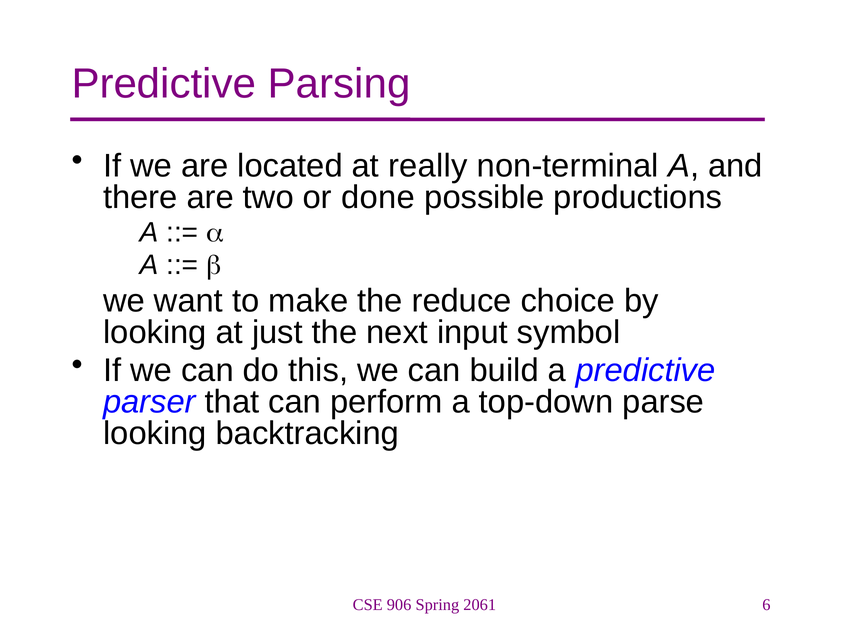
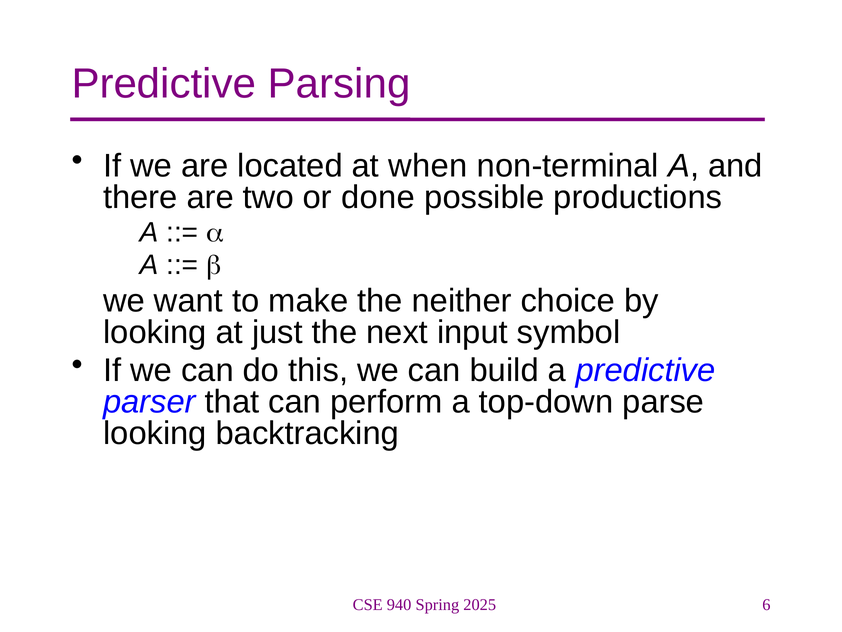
really: really -> when
reduce: reduce -> neither
906: 906 -> 940
2061: 2061 -> 2025
